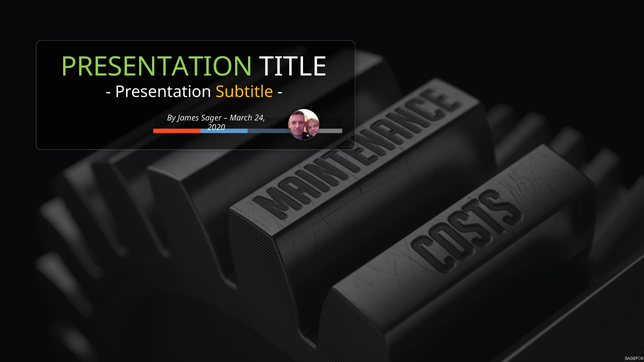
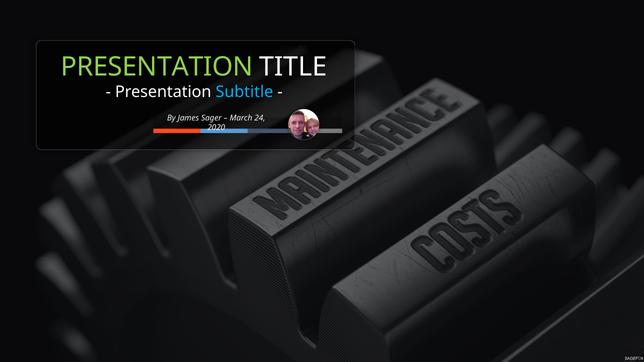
Subtitle colour: yellow -> light blue
